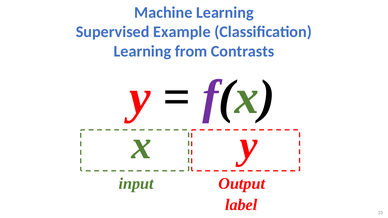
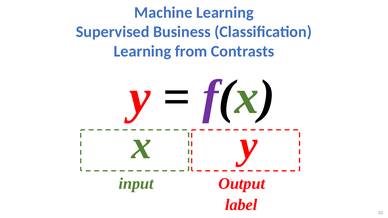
Example: Example -> Business
